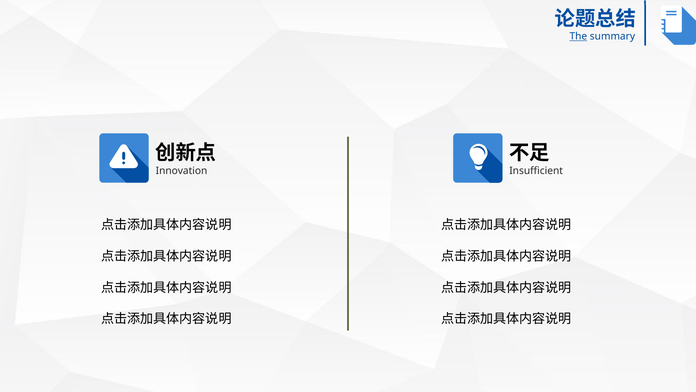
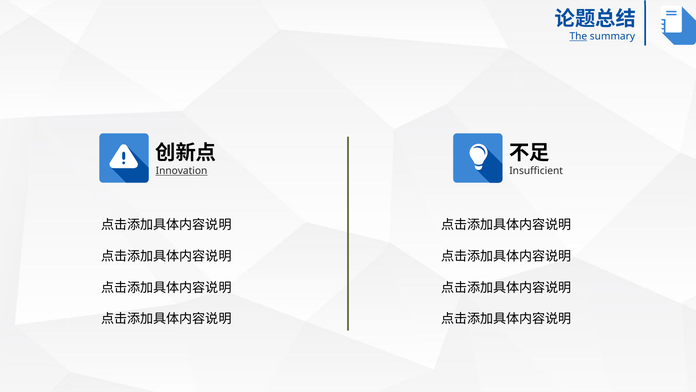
Innovation underline: none -> present
